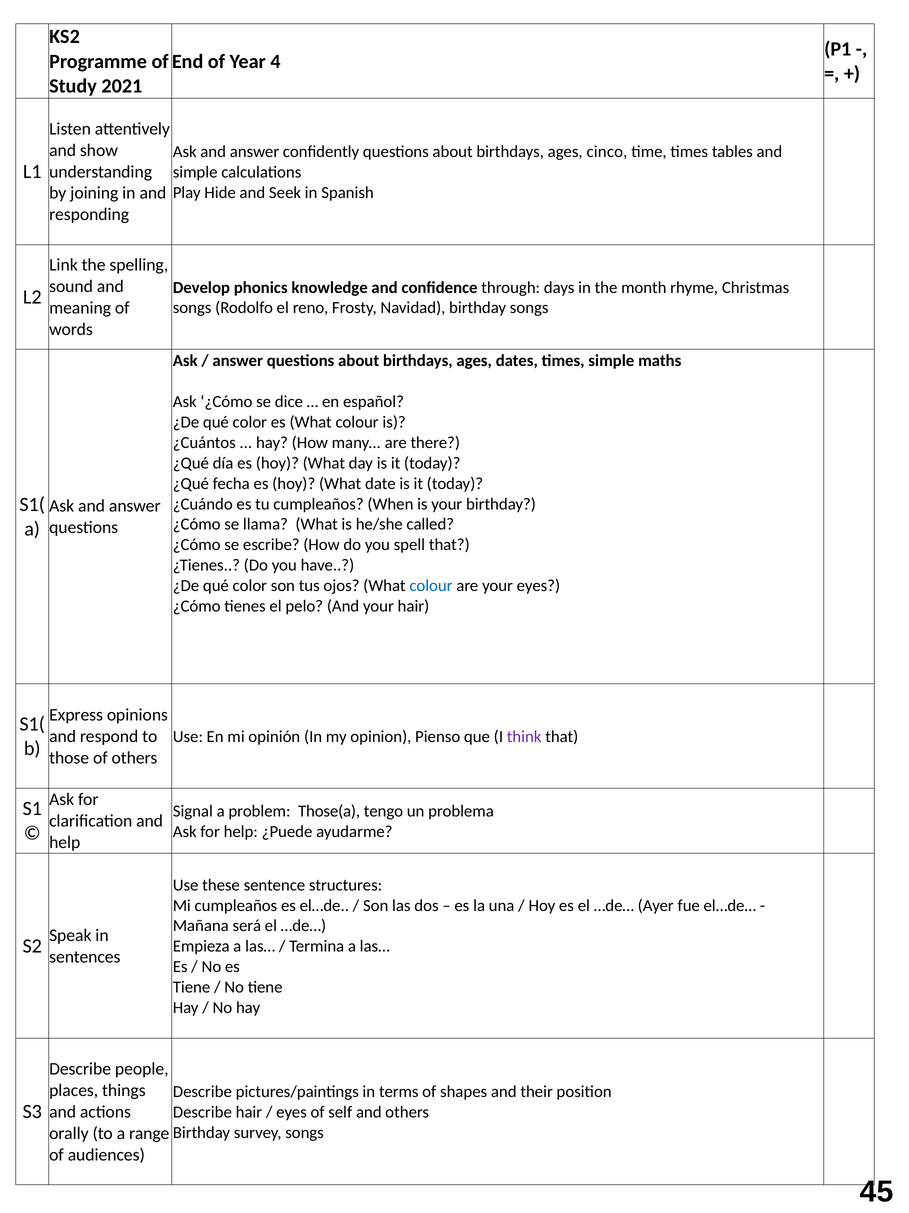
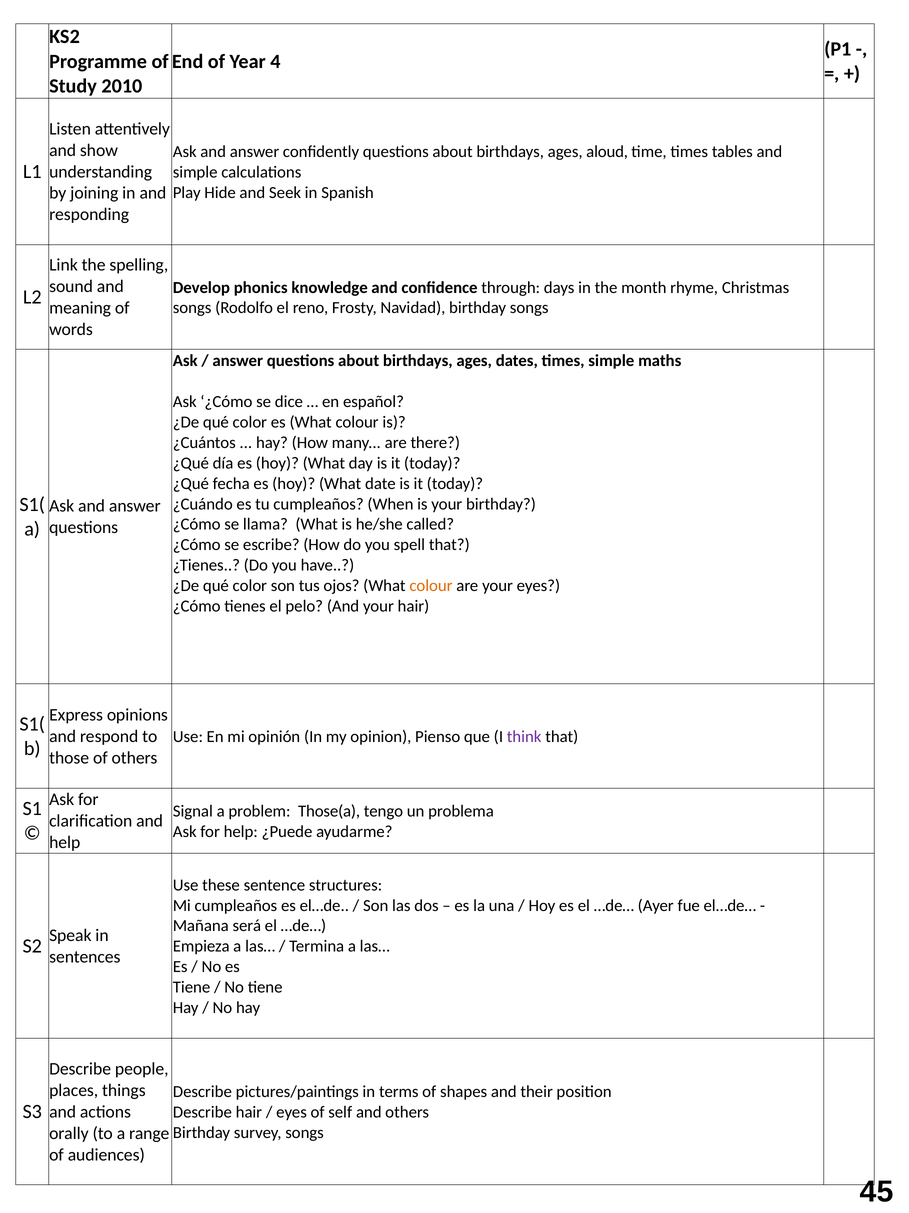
2021: 2021 -> 2010
cinco: cinco -> aloud
colour at (431, 585) colour: blue -> orange
